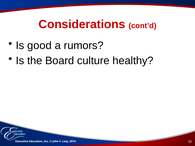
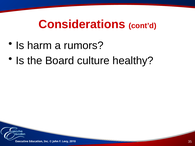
good: good -> harm
